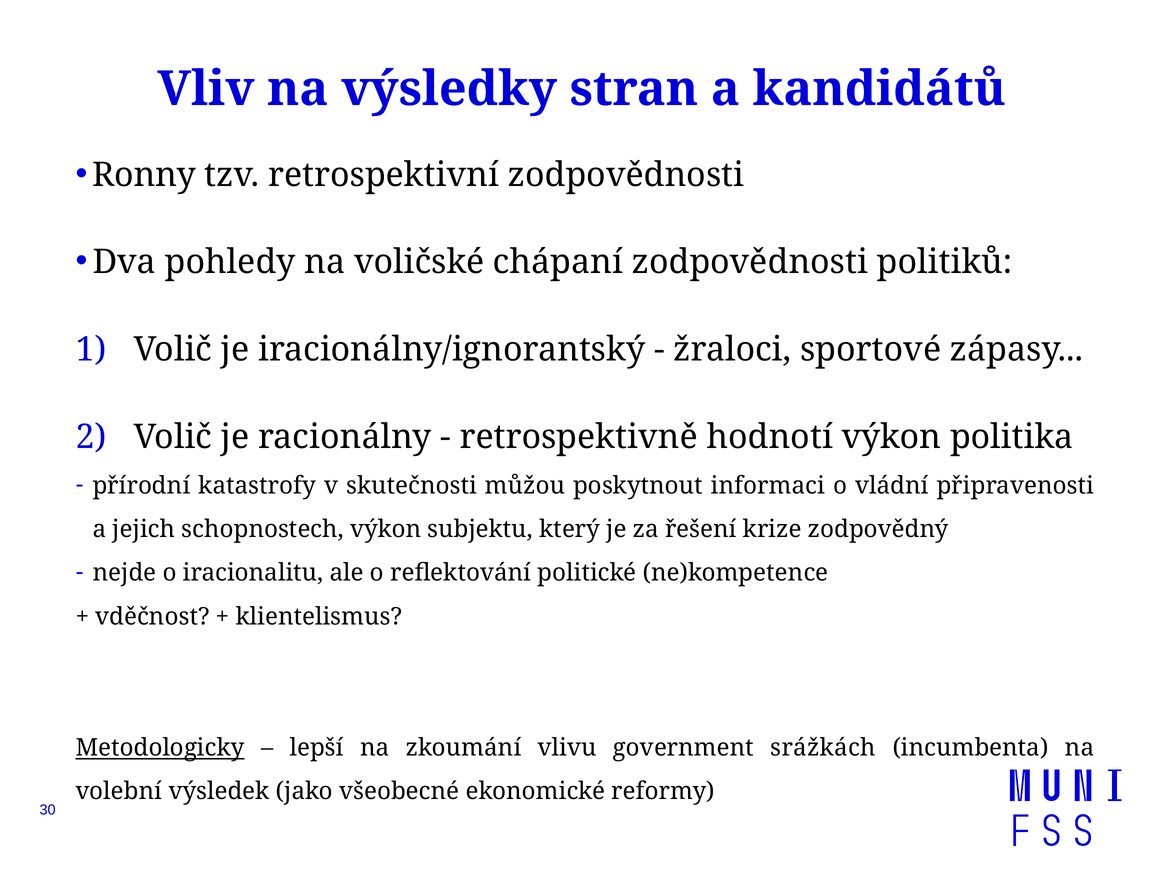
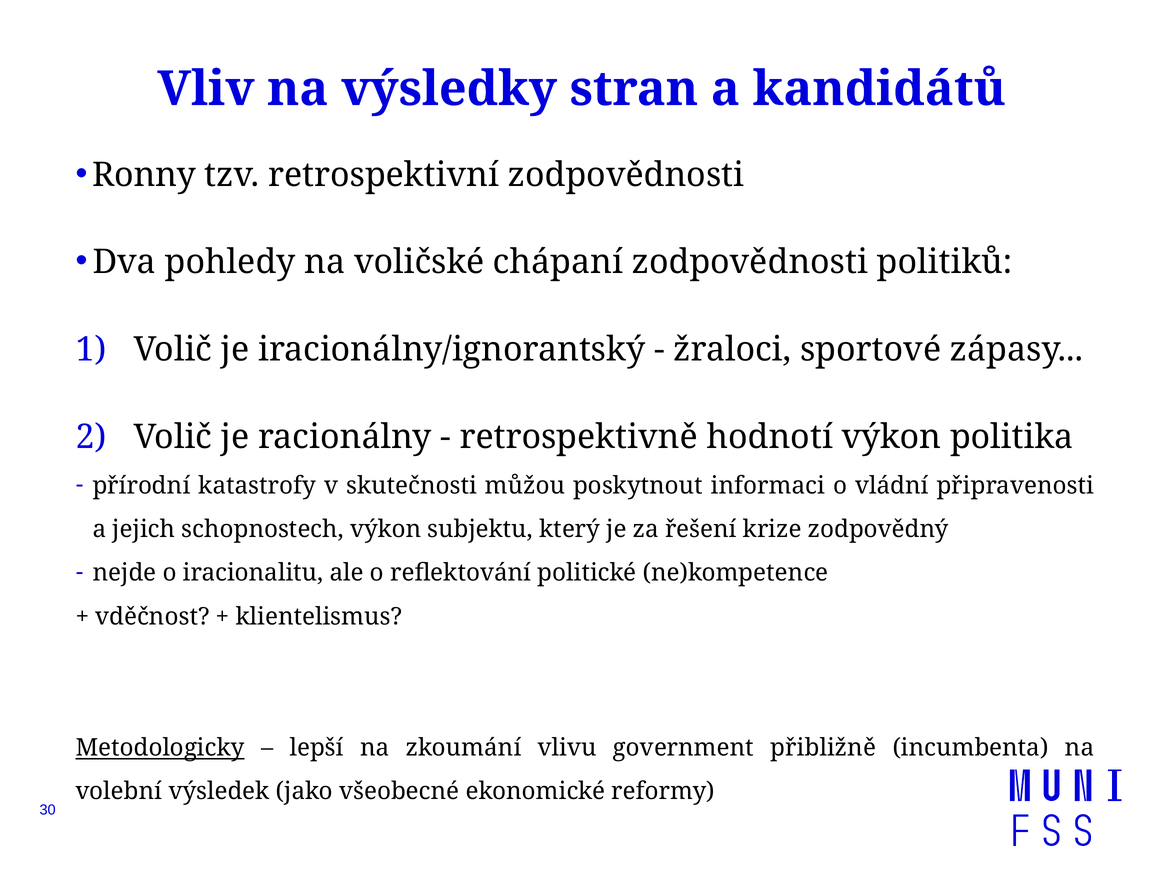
srážkách: srážkách -> přibližně
